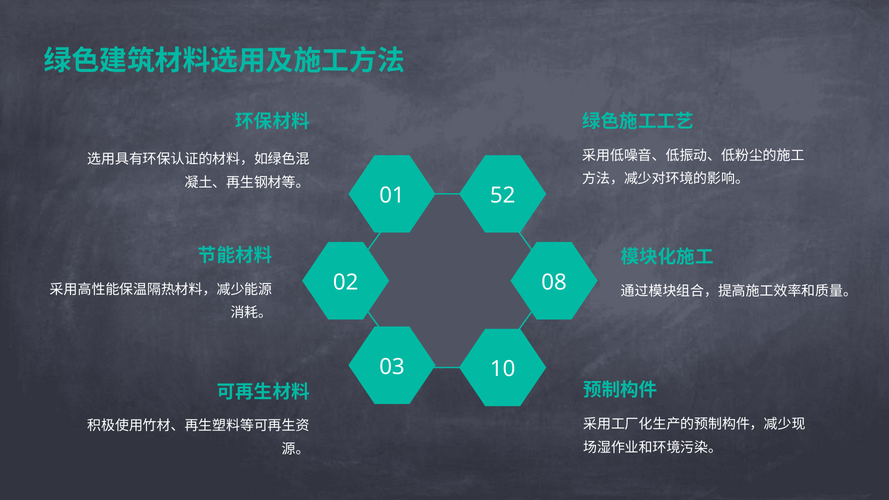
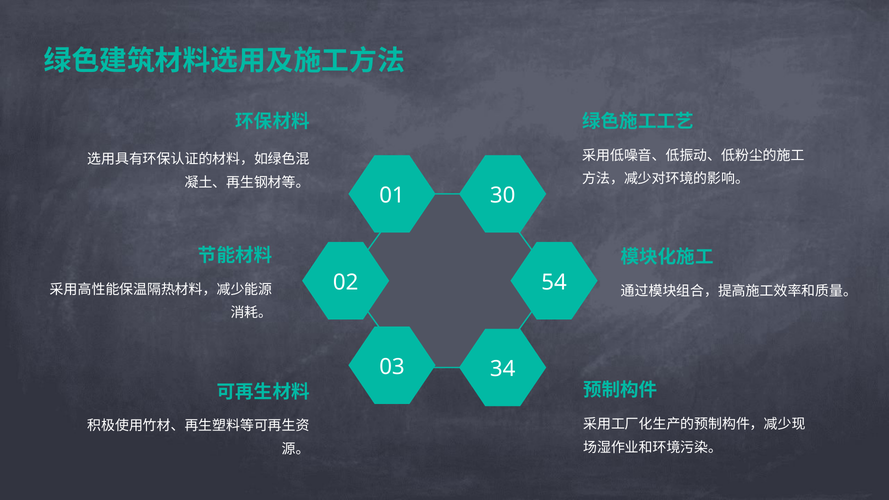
52: 52 -> 30
08: 08 -> 54
10: 10 -> 34
